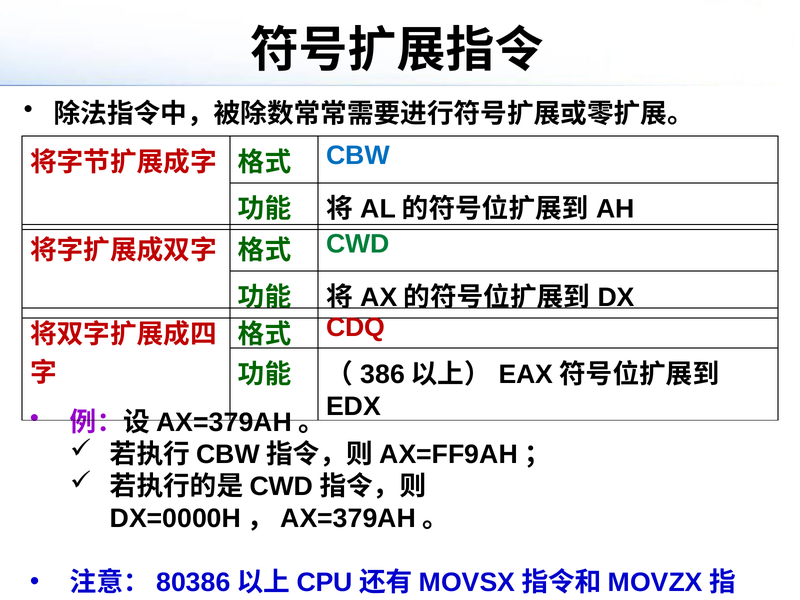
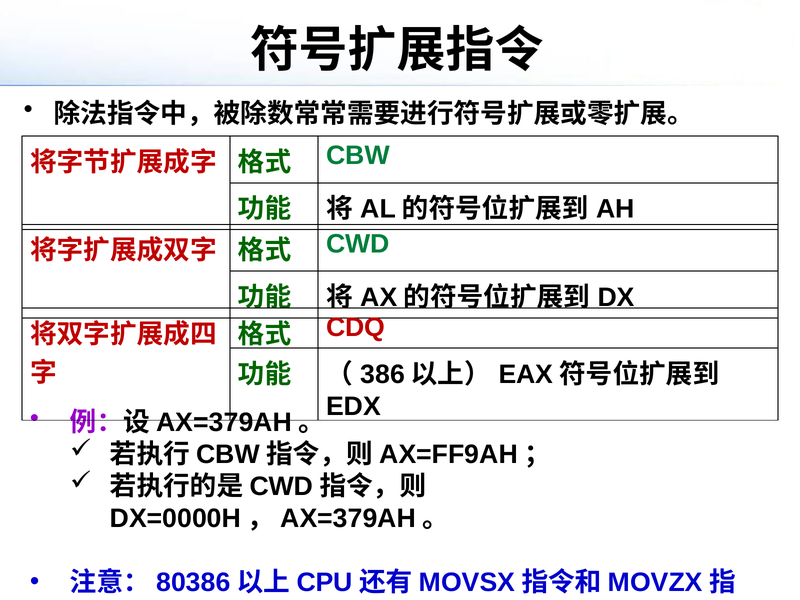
CBW colour: blue -> green
